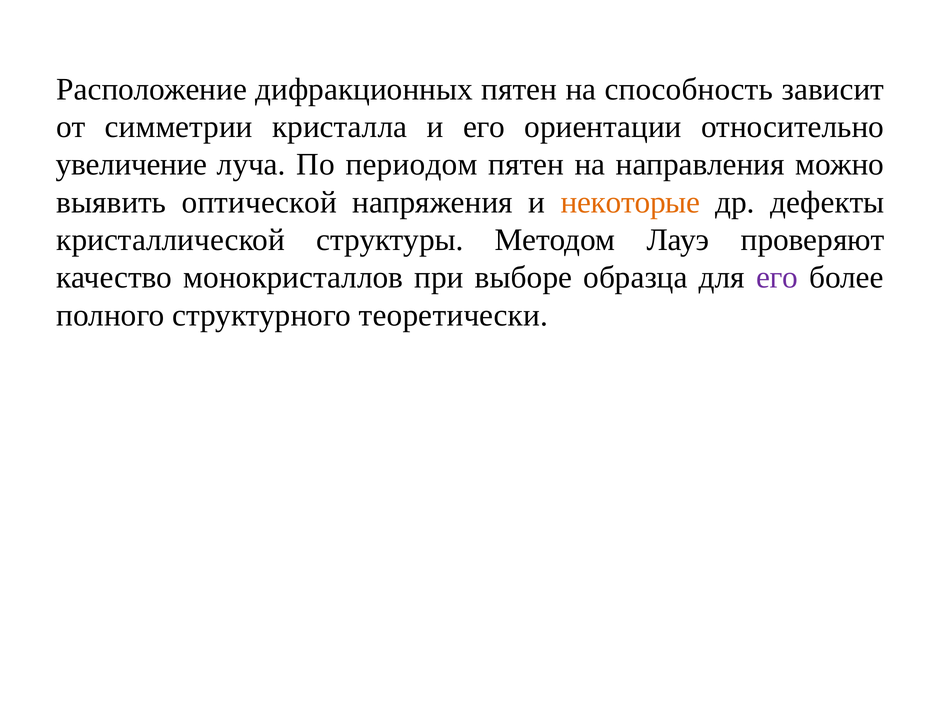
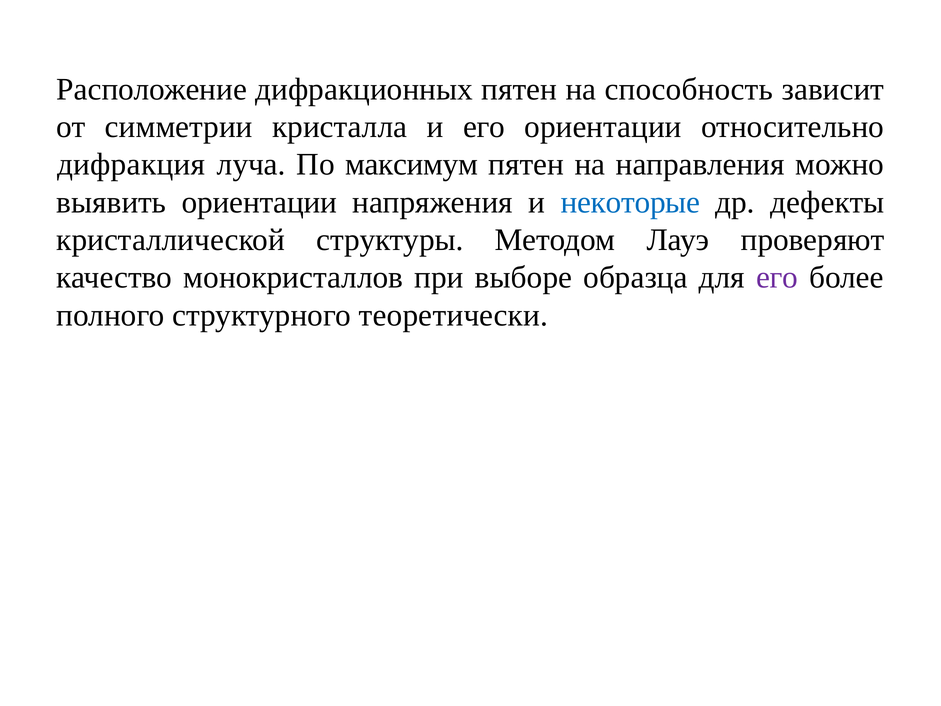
увеличение: увеличение -> дифракция
периодом: периодом -> максимум
выявить оптической: оптической -> ориентации
некоторые colour: orange -> blue
